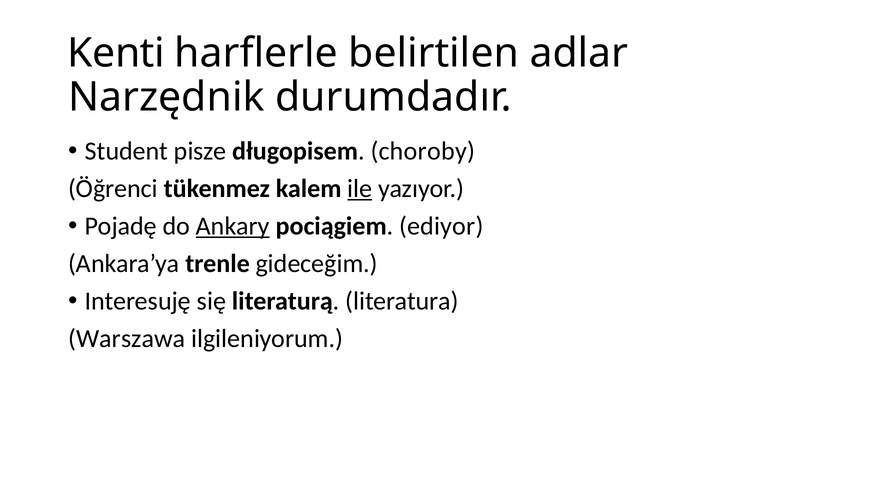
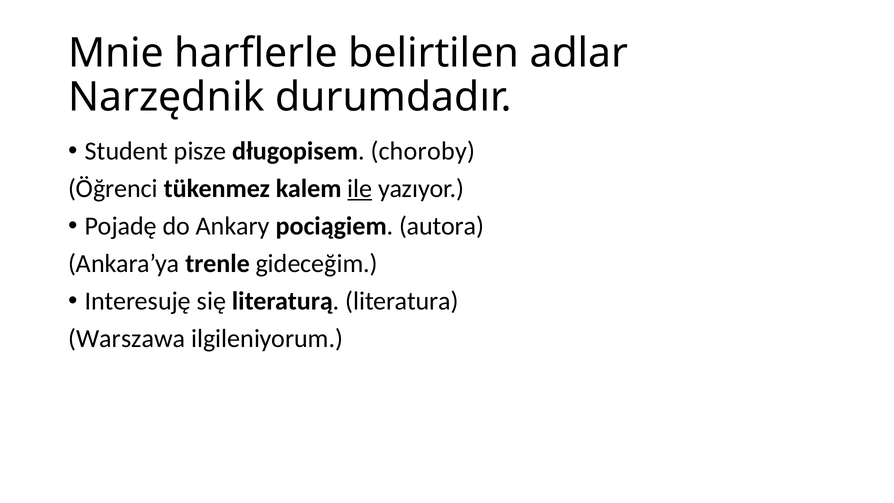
Kenti: Kenti -> Mnie
Ankary underline: present -> none
ediyor: ediyor -> autora
